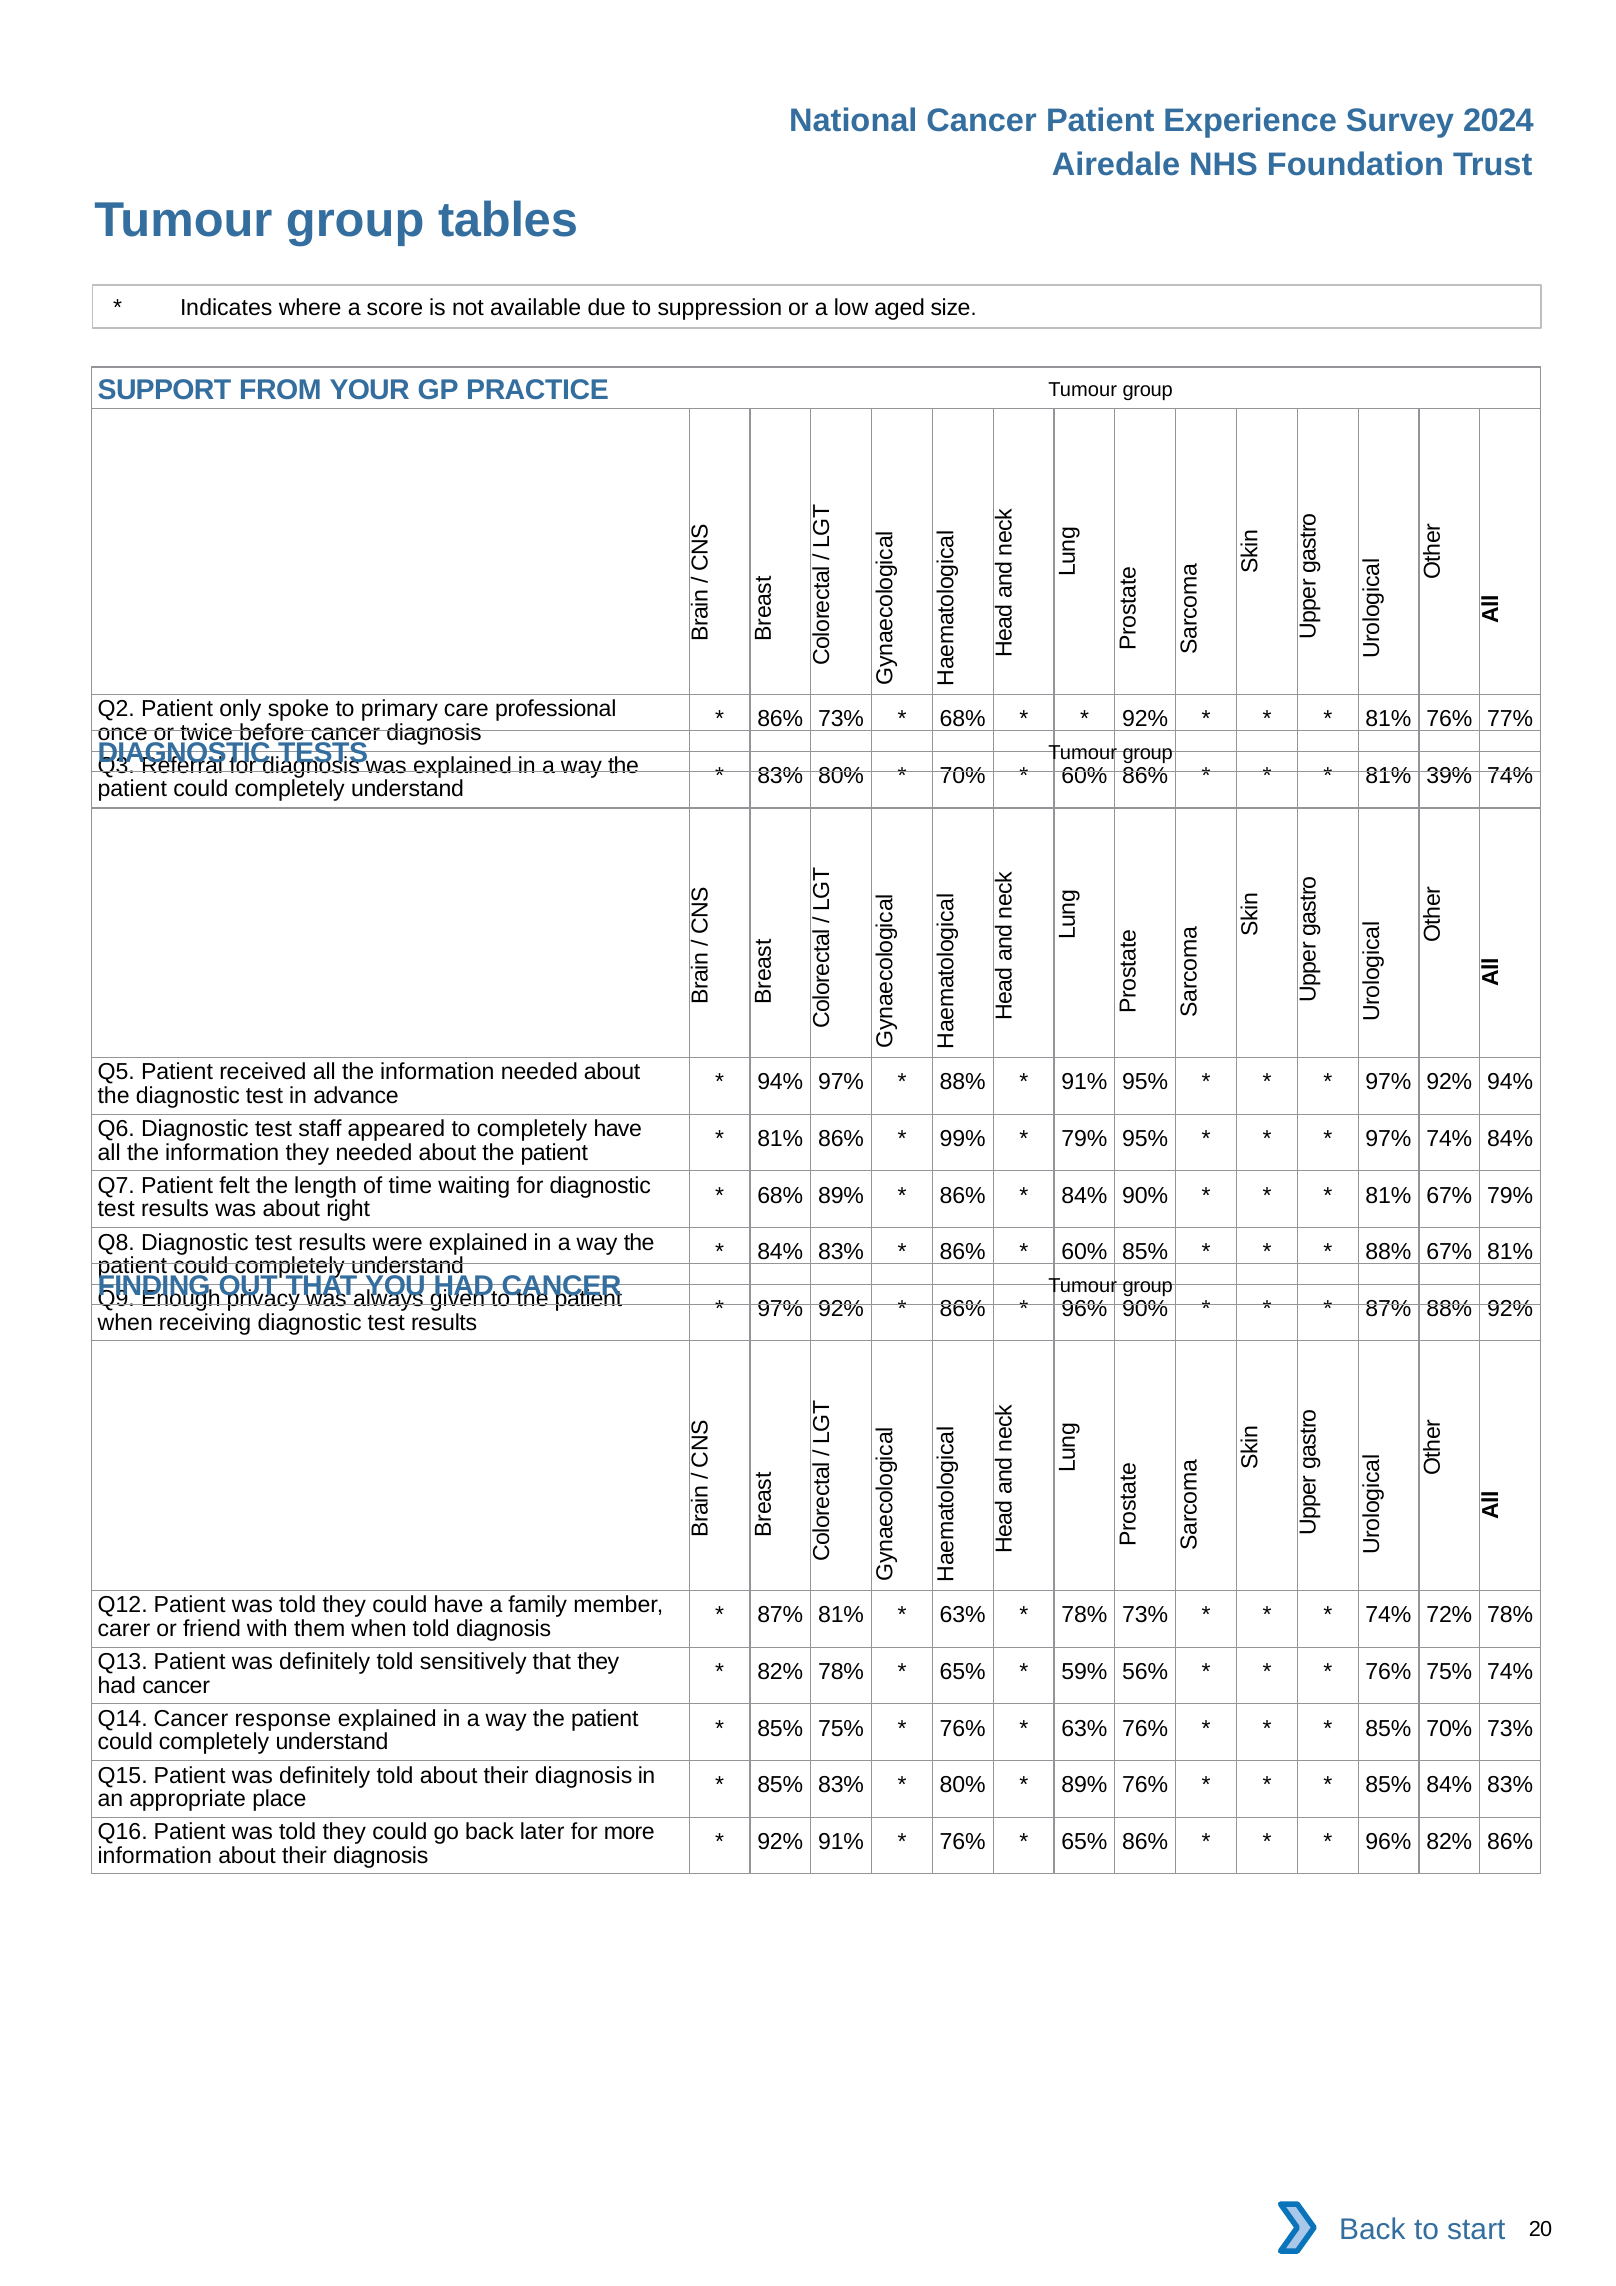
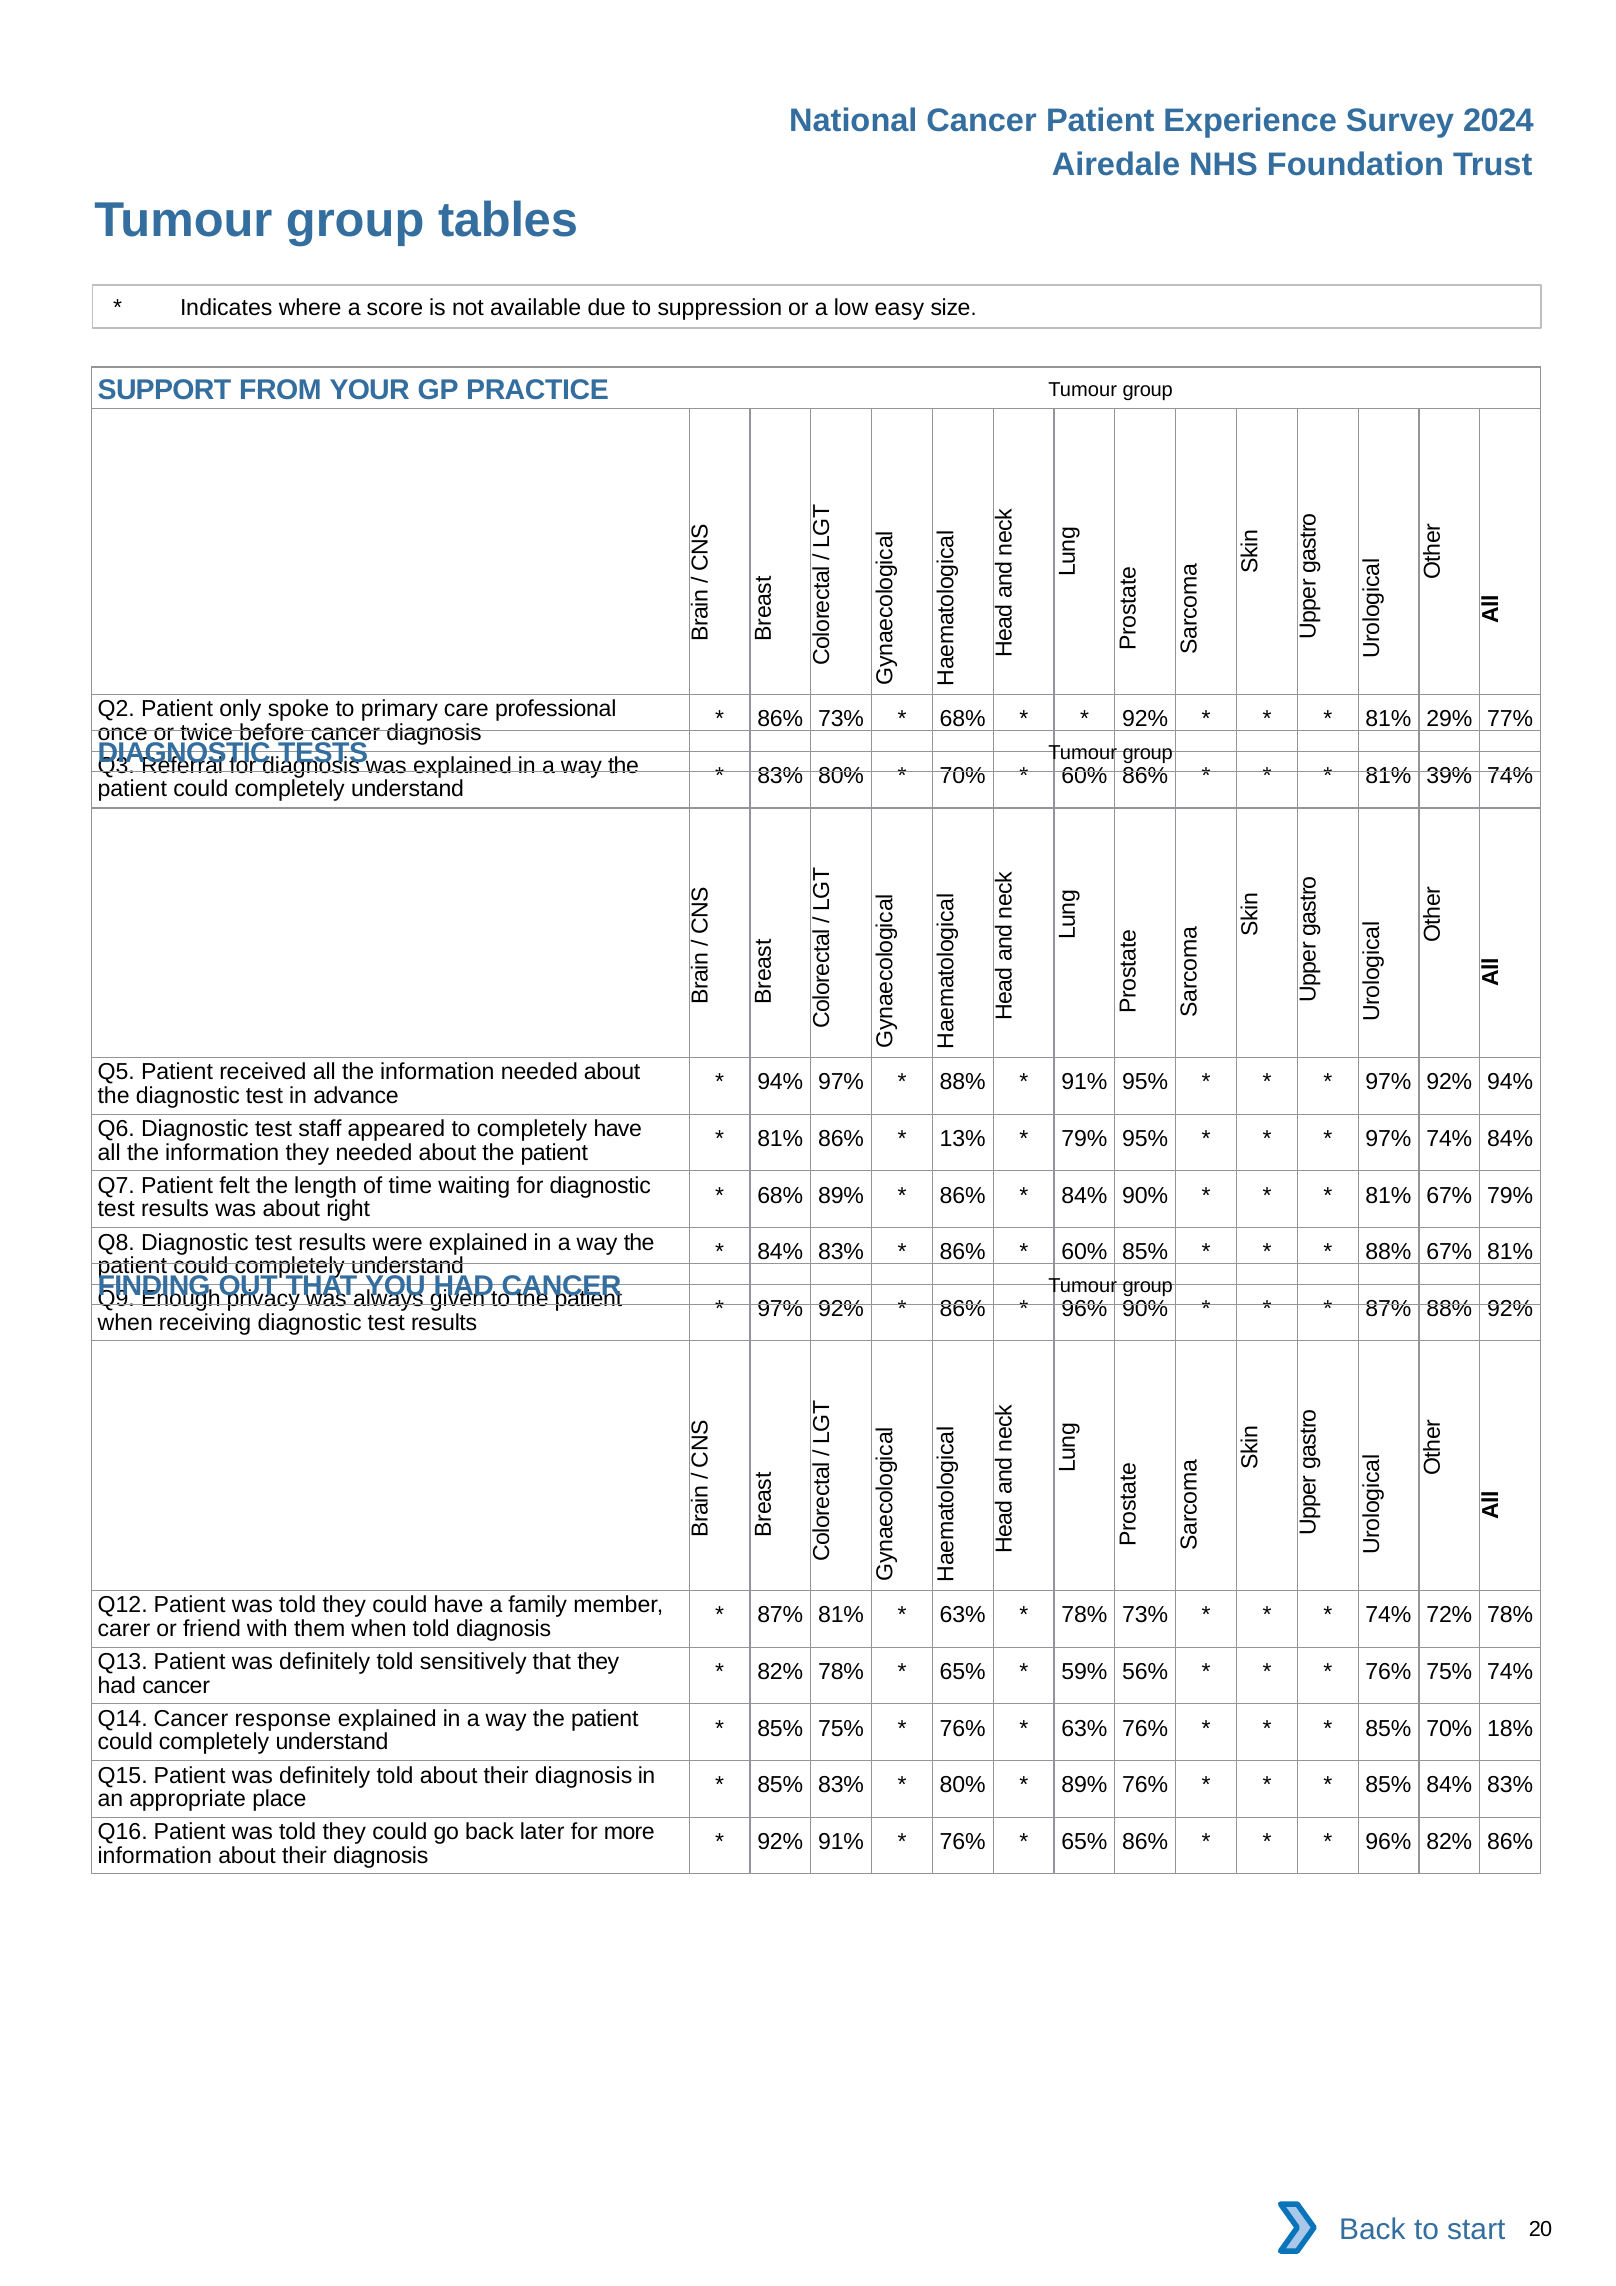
aged: aged -> easy
81% 76%: 76% -> 29%
99%: 99% -> 13%
70% 73%: 73% -> 18%
